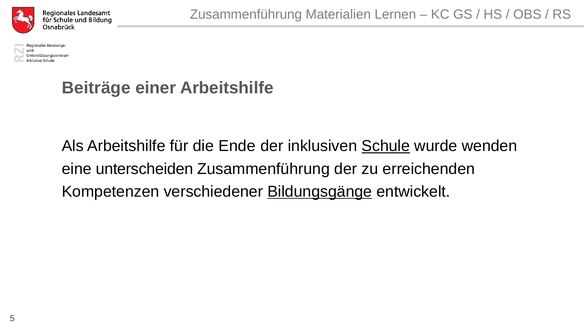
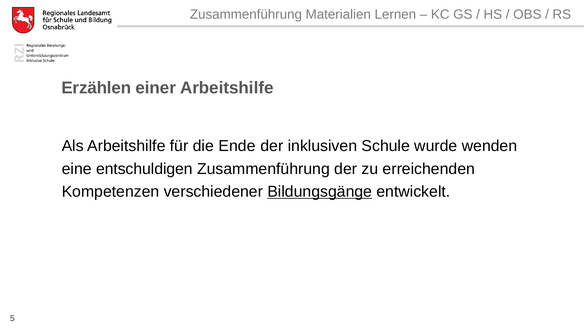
Beiträge: Beiträge -> Erzählen
Schule underline: present -> none
unterscheiden: unterscheiden -> entschuldigen
